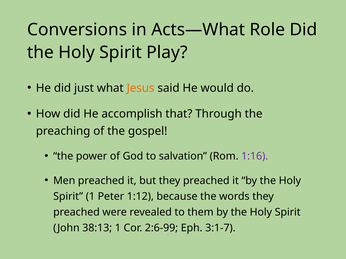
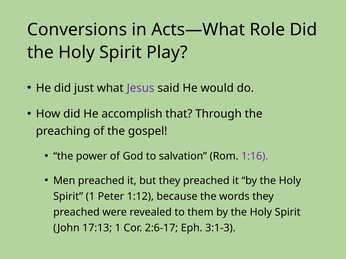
Jesus colour: orange -> purple
38:13: 38:13 -> 17:13
2:6-99: 2:6-99 -> 2:6-17
3:1-7: 3:1-7 -> 3:1-3
